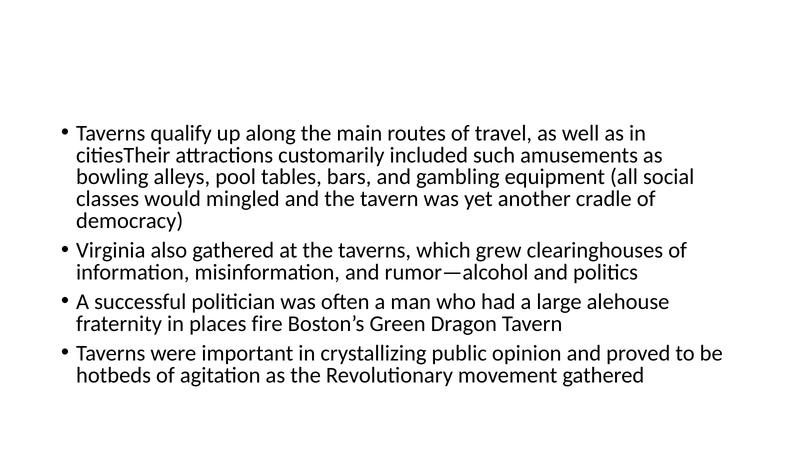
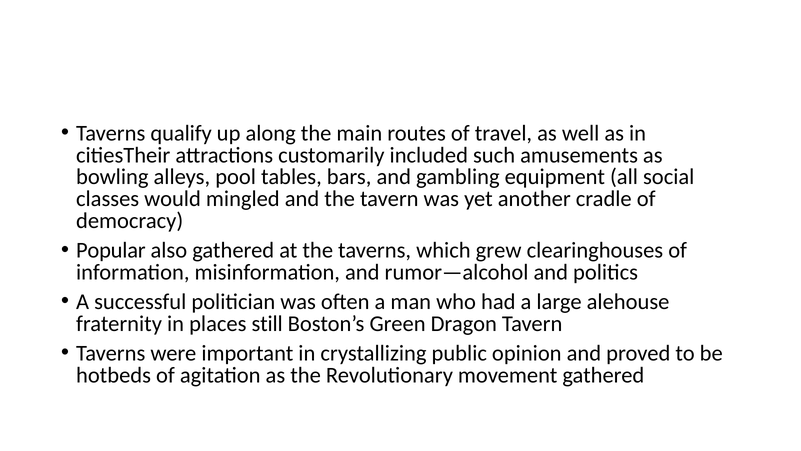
Virginia: Virginia -> Popular
fire: fire -> still
